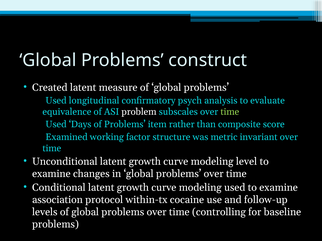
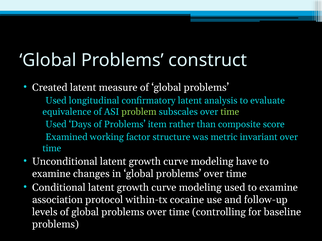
confirmatory psych: psych -> latent
problem colour: white -> light green
level: level -> have
